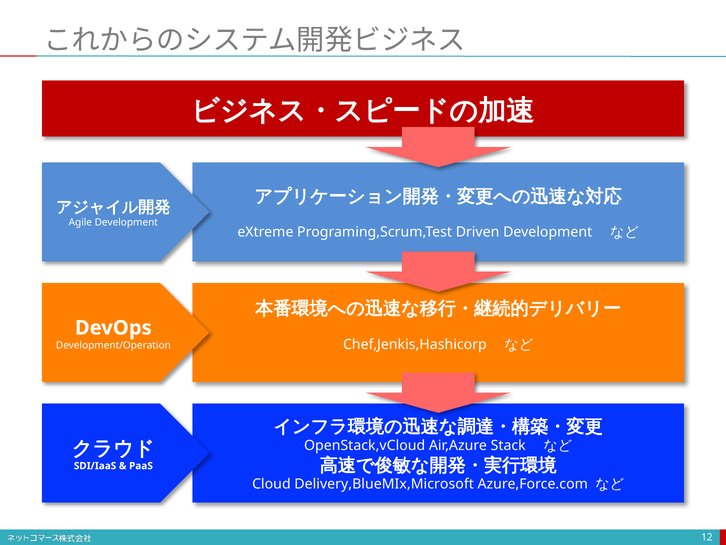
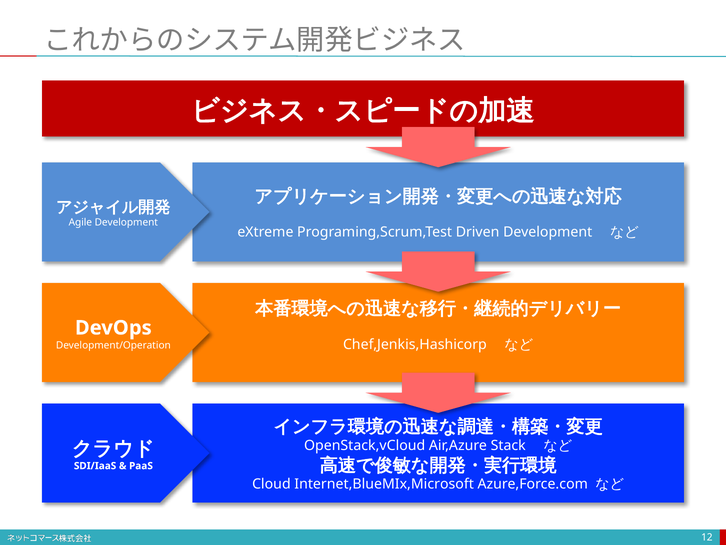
Delivery,BlueMIx,Microsoft: Delivery,BlueMIx,Microsoft -> Internet,BlueMIx,Microsoft
